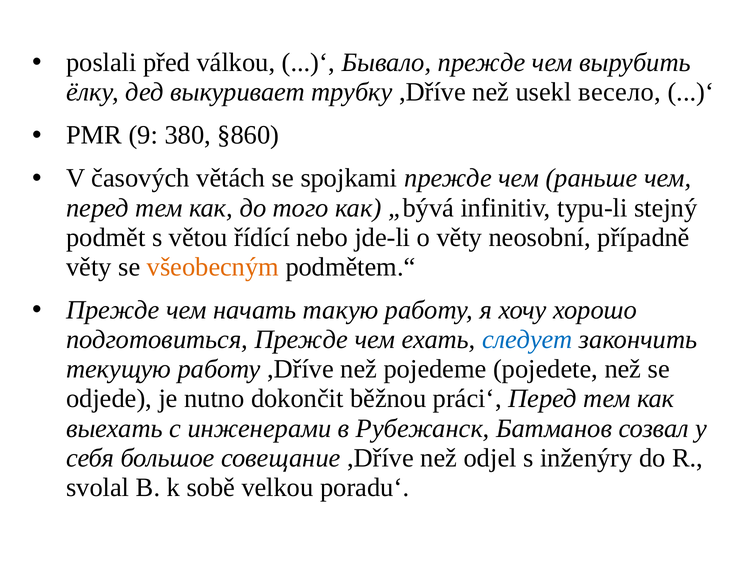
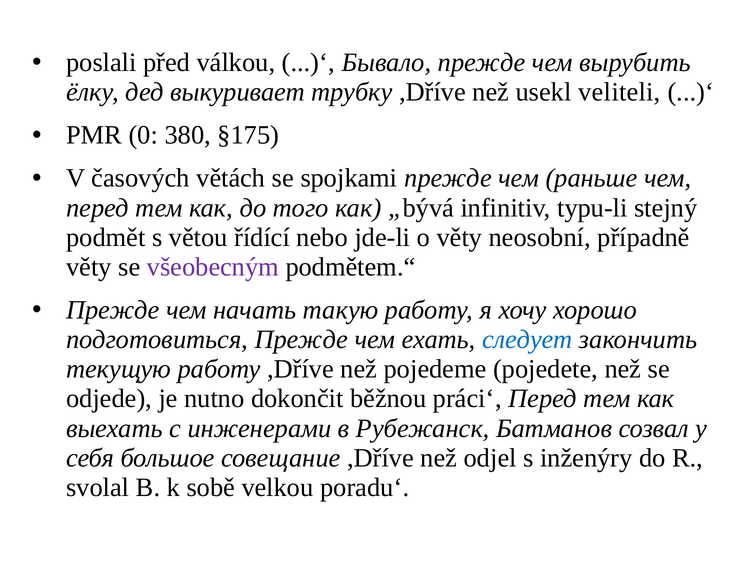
весело: весело -> veliteli
9: 9 -> 0
§860: §860 -> §175
všeobecným colour: orange -> purple
